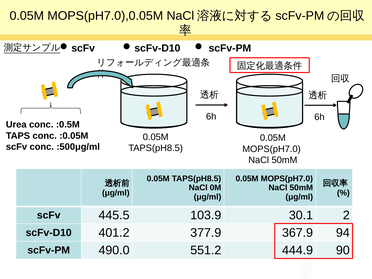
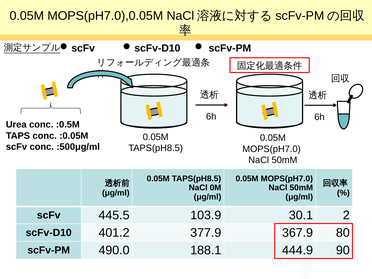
94: 94 -> 80
551.2: 551.2 -> 188.1
